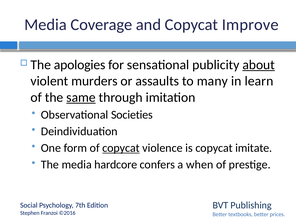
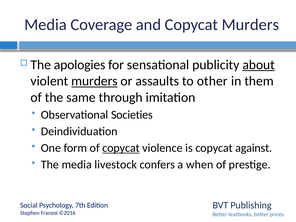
Copycat Improve: Improve -> Murders
murders at (94, 81) underline: none -> present
many: many -> other
learn: learn -> them
same underline: present -> none
imitate: imitate -> against
hardcore: hardcore -> livestock
